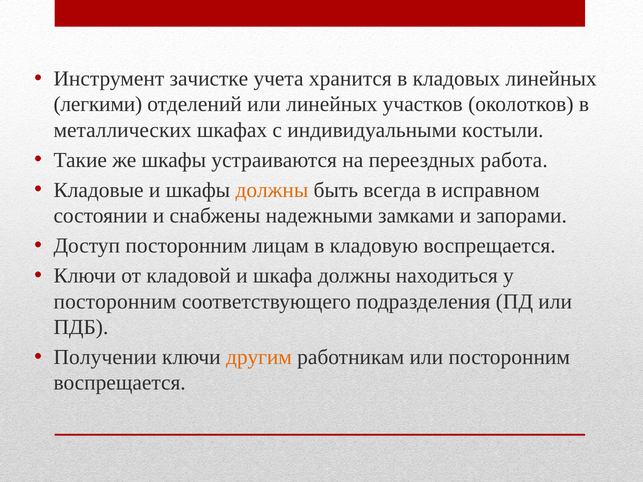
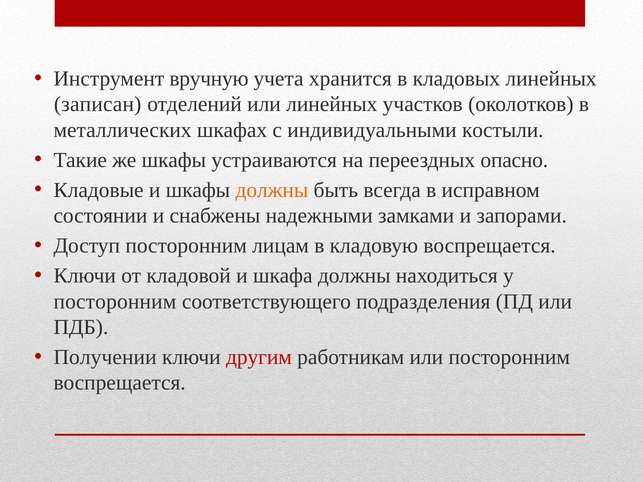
зачистке: зачистке -> вручную
легкими: легкими -> записан
работа: работа -> опасно
другим colour: orange -> red
